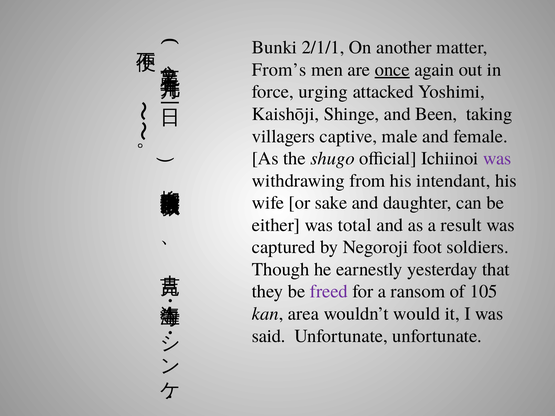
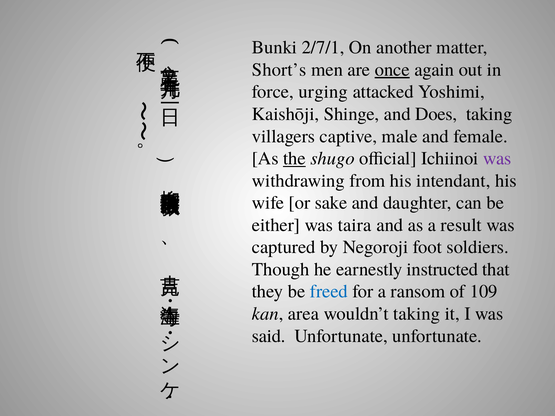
2/1/1: 2/1/1 -> 2/7/1
From’s: From’s -> Short’s
Been: Been -> Does
the underline: none -> present
total: total -> taira
yesterday: yesterday -> instructed
freed colour: purple -> blue
105: 105 -> 109
wouldn’t would: would -> taking
